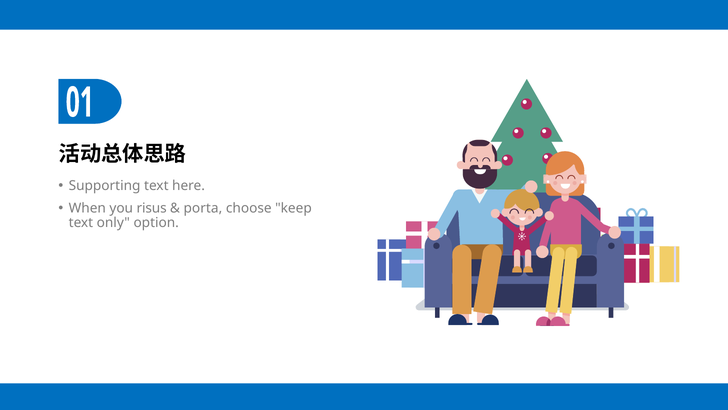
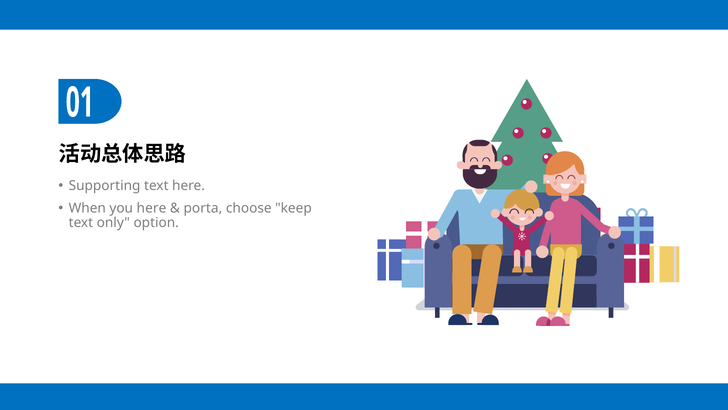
you risus: risus -> here
